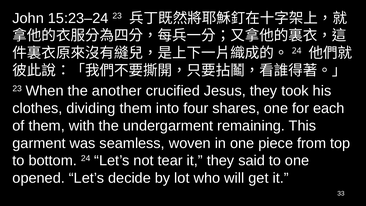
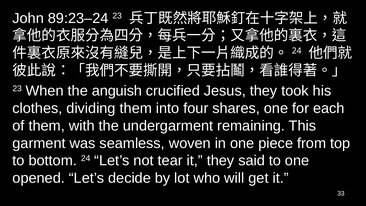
15:23–24: 15:23–24 -> 89:23–24
another: another -> anguish
